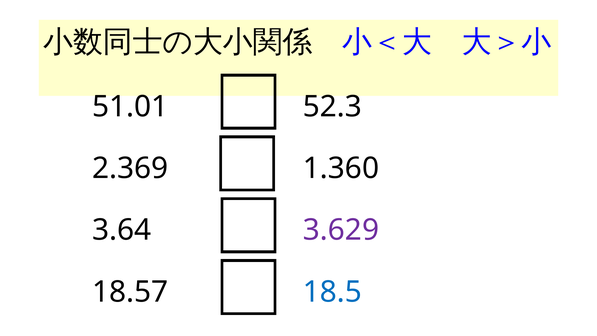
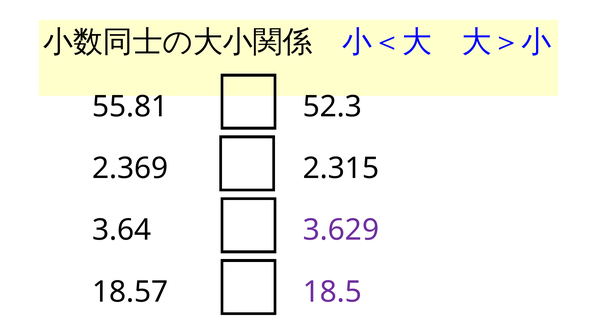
51.01: 51.01 -> 55.81
1.360: 1.360 -> 2.315
18.5 colour: blue -> purple
